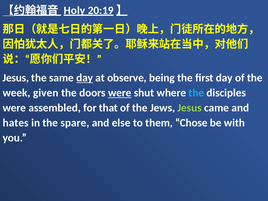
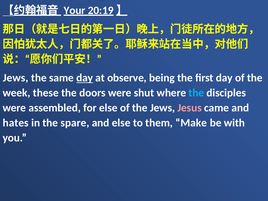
Holy: Holy -> Your
Jesus at (16, 78): Jesus -> Jews
given: given -> these
were at (120, 93) underline: present -> none
for that: that -> else
Jesus at (190, 108) colour: light green -> pink
Chose: Chose -> Make
